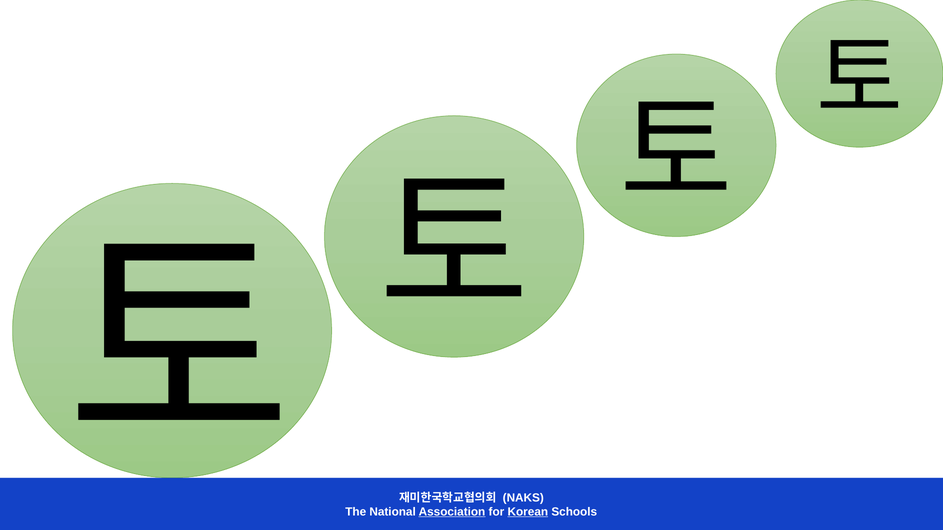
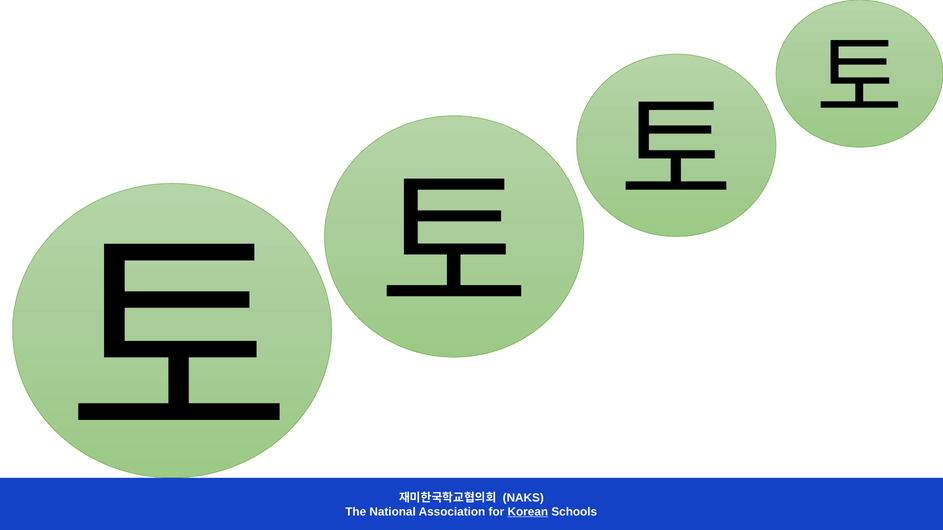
Association underline: present -> none
